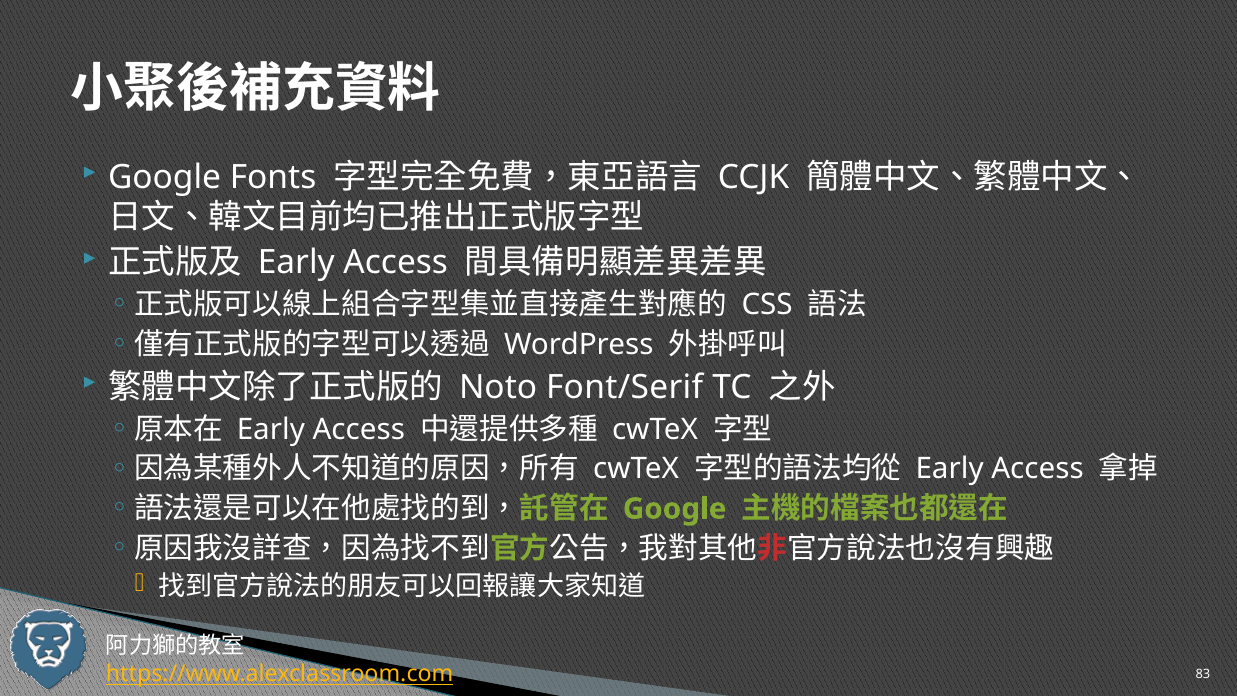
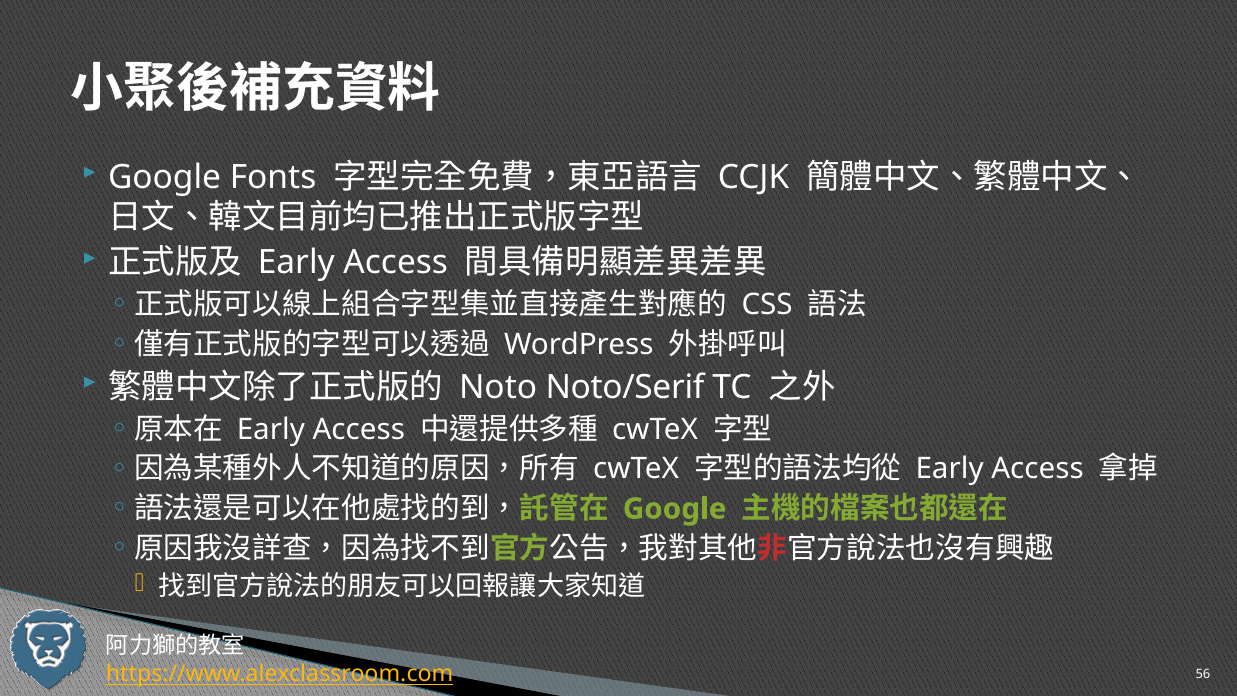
Font/Serif: Font/Serif -> Noto/Serif
83: 83 -> 56
